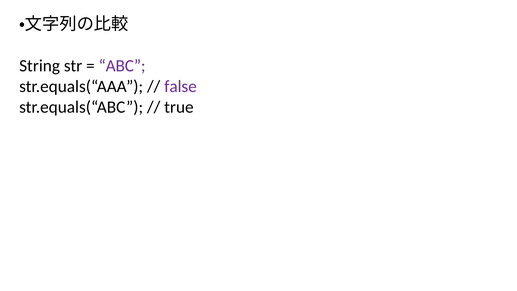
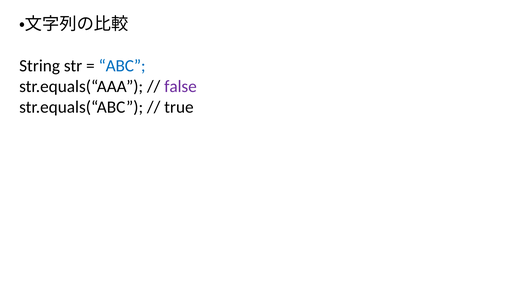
ABC colour: purple -> blue
